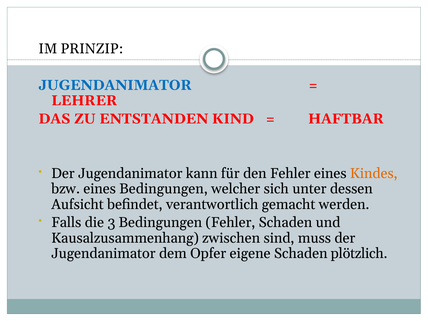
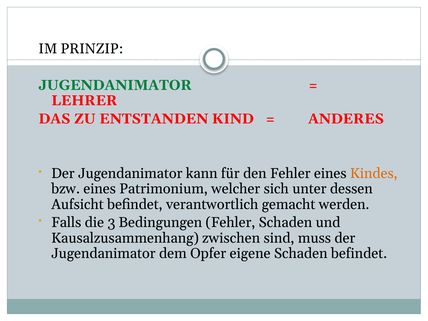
JUGENDANIMATOR at (115, 85) colour: blue -> green
HAFTBAR: HAFTBAR -> ANDERES
eines Bedingungen: Bedingungen -> Patrimonium
Schaden plötzlich: plötzlich -> befindet
